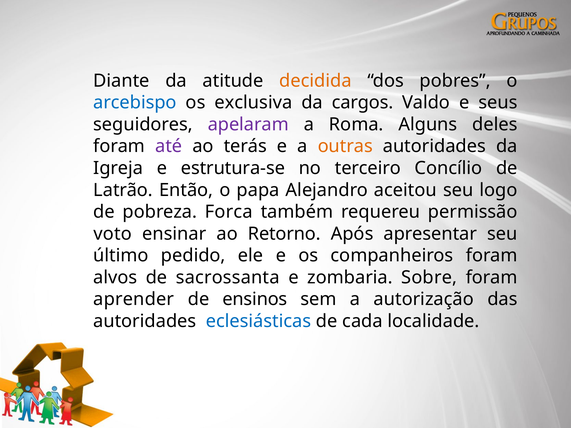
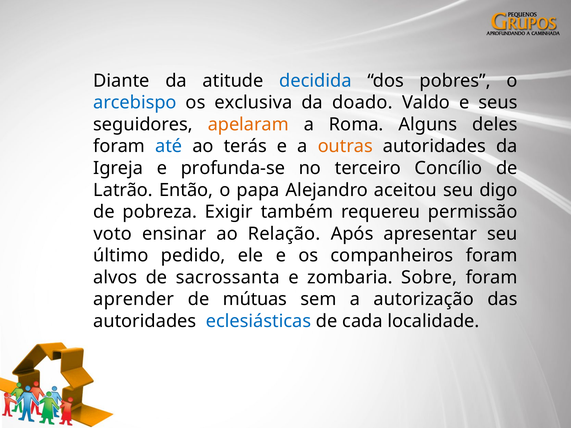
decidida colour: orange -> blue
cargos: cargos -> doado
apelaram colour: purple -> orange
até colour: purple -> blue
estrutura-se: estrutura-se -> profunda-se
logo: logo -> digo
Forca: Forca -> Exigir
Retorno: Retorno -> Relação
ensinos: ensinos -> mútuas
